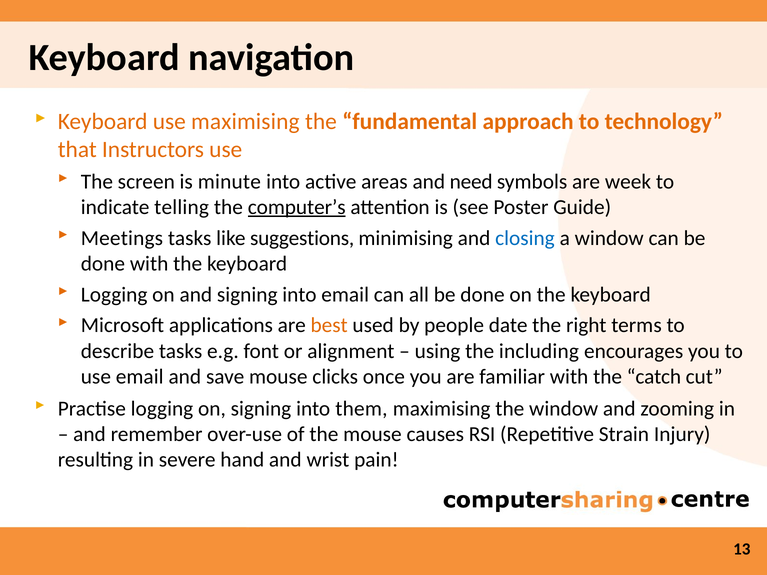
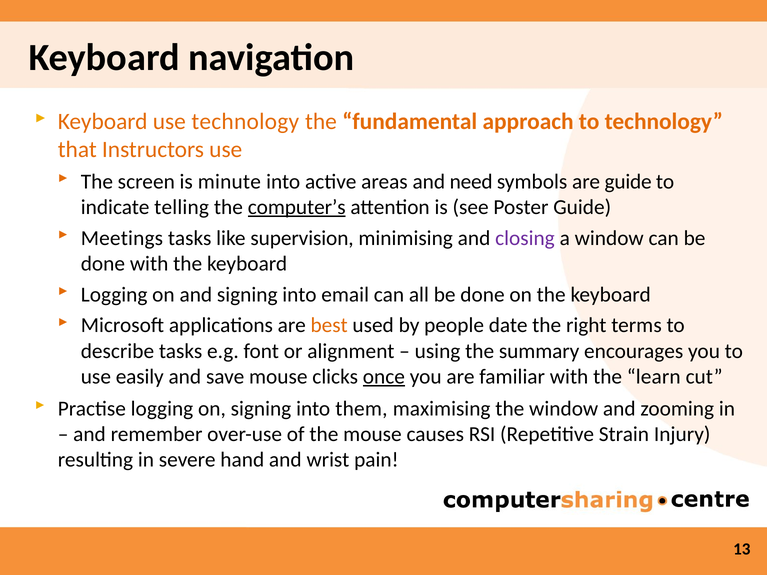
use maximising: maximising -> technology
are week: week -> guide
suggestions: suggestions -> supervision
closing colour: blue -> purple
including: including -> summary
use email: email -> easily
once underline: none -> present
catch: catch -> learn
